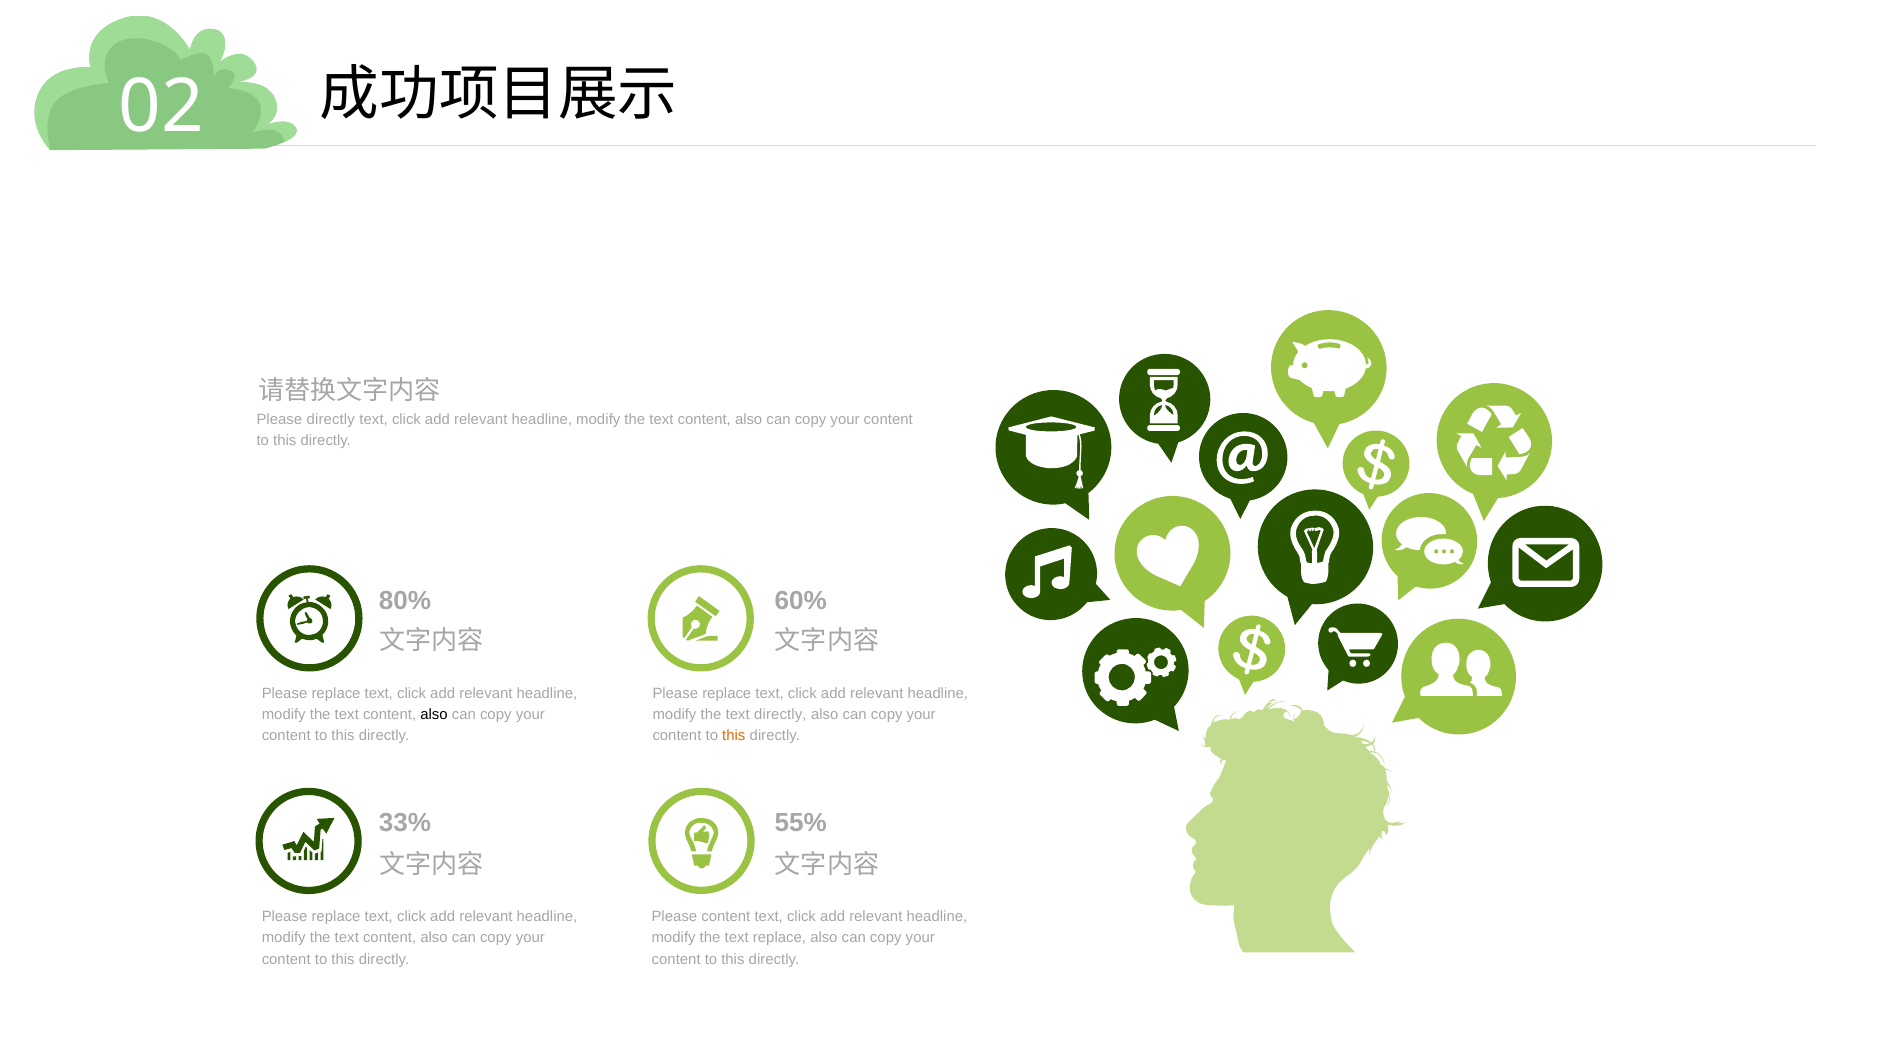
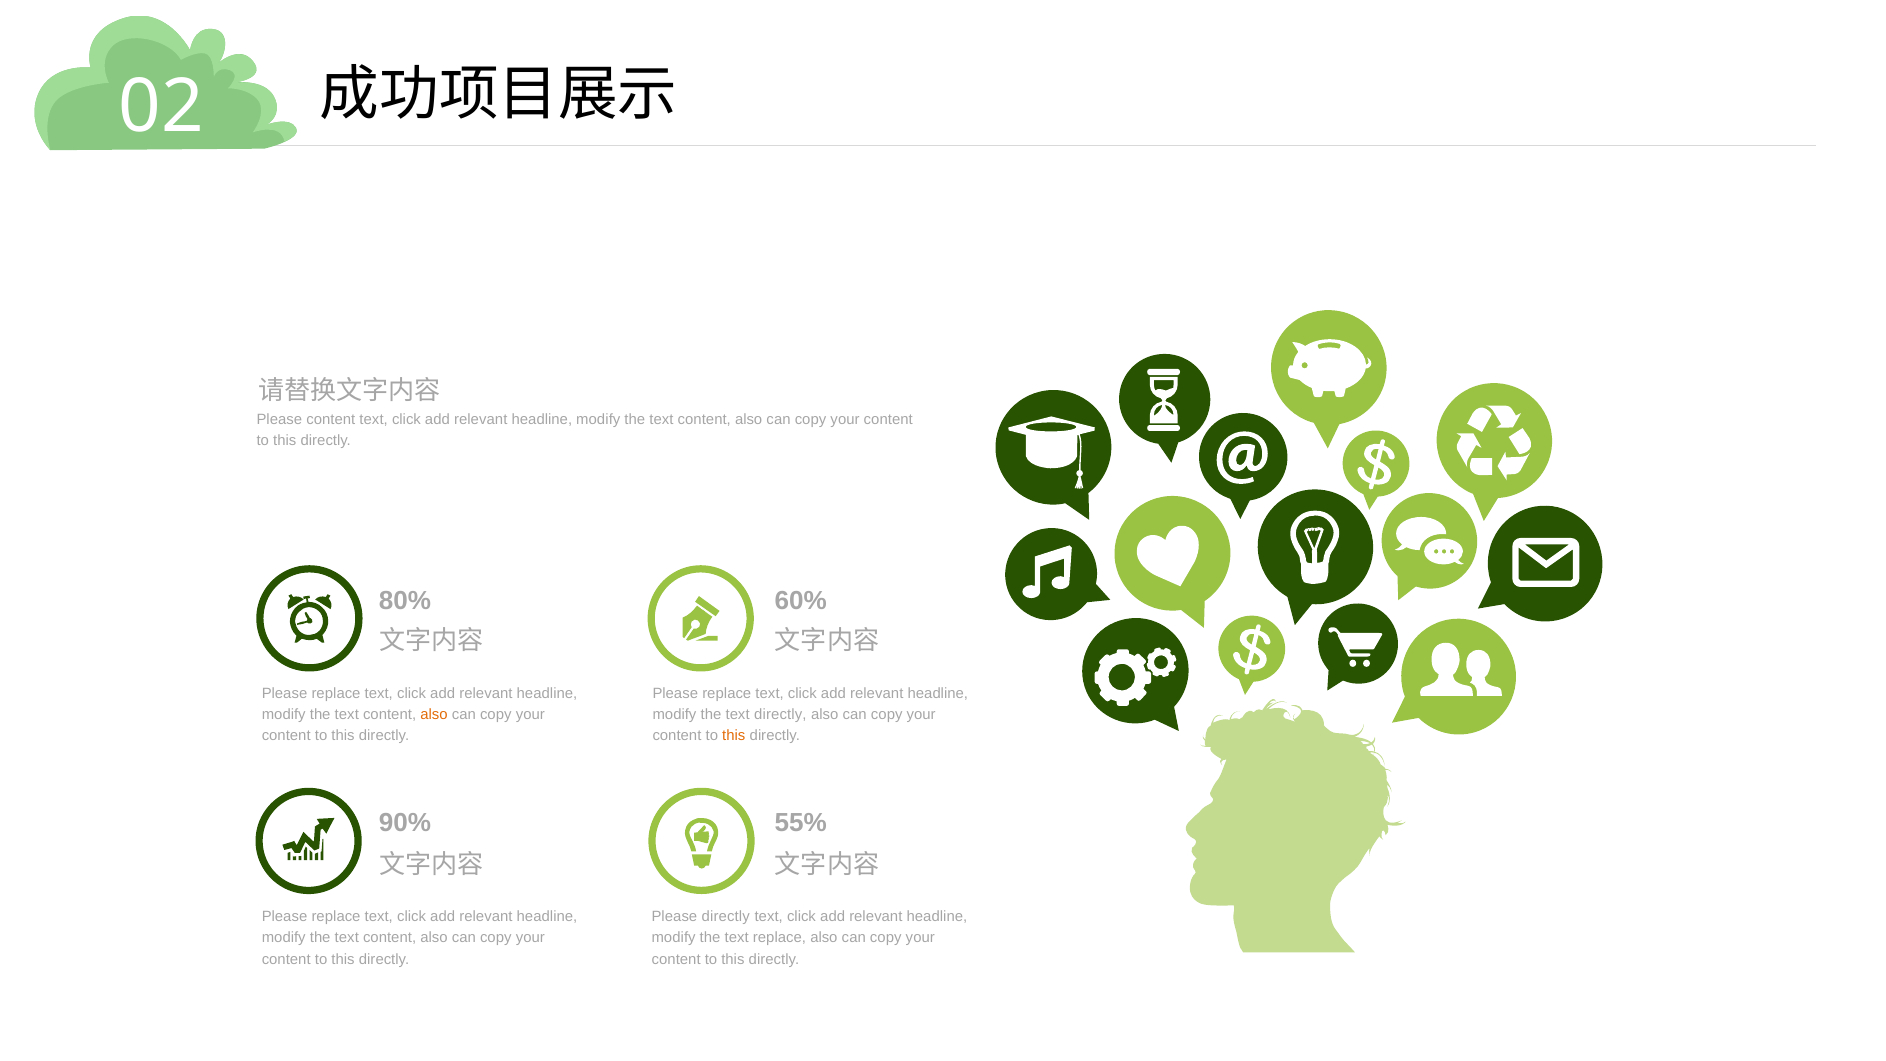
Please directly: directly -> content
also at (434, 714) colour: black -> orange
33%: 33% -> 90%
Please content: content -> directly
